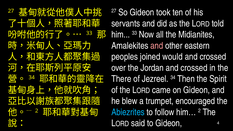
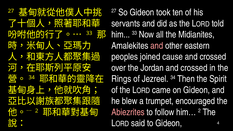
would: would -> cause
There: There -> Rings
Abiezrites colour: light blue -> pink
